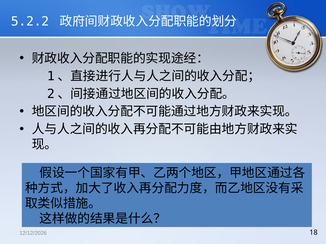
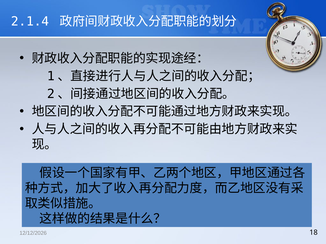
5.2.2: 5.2.2 -> 2.1.4
